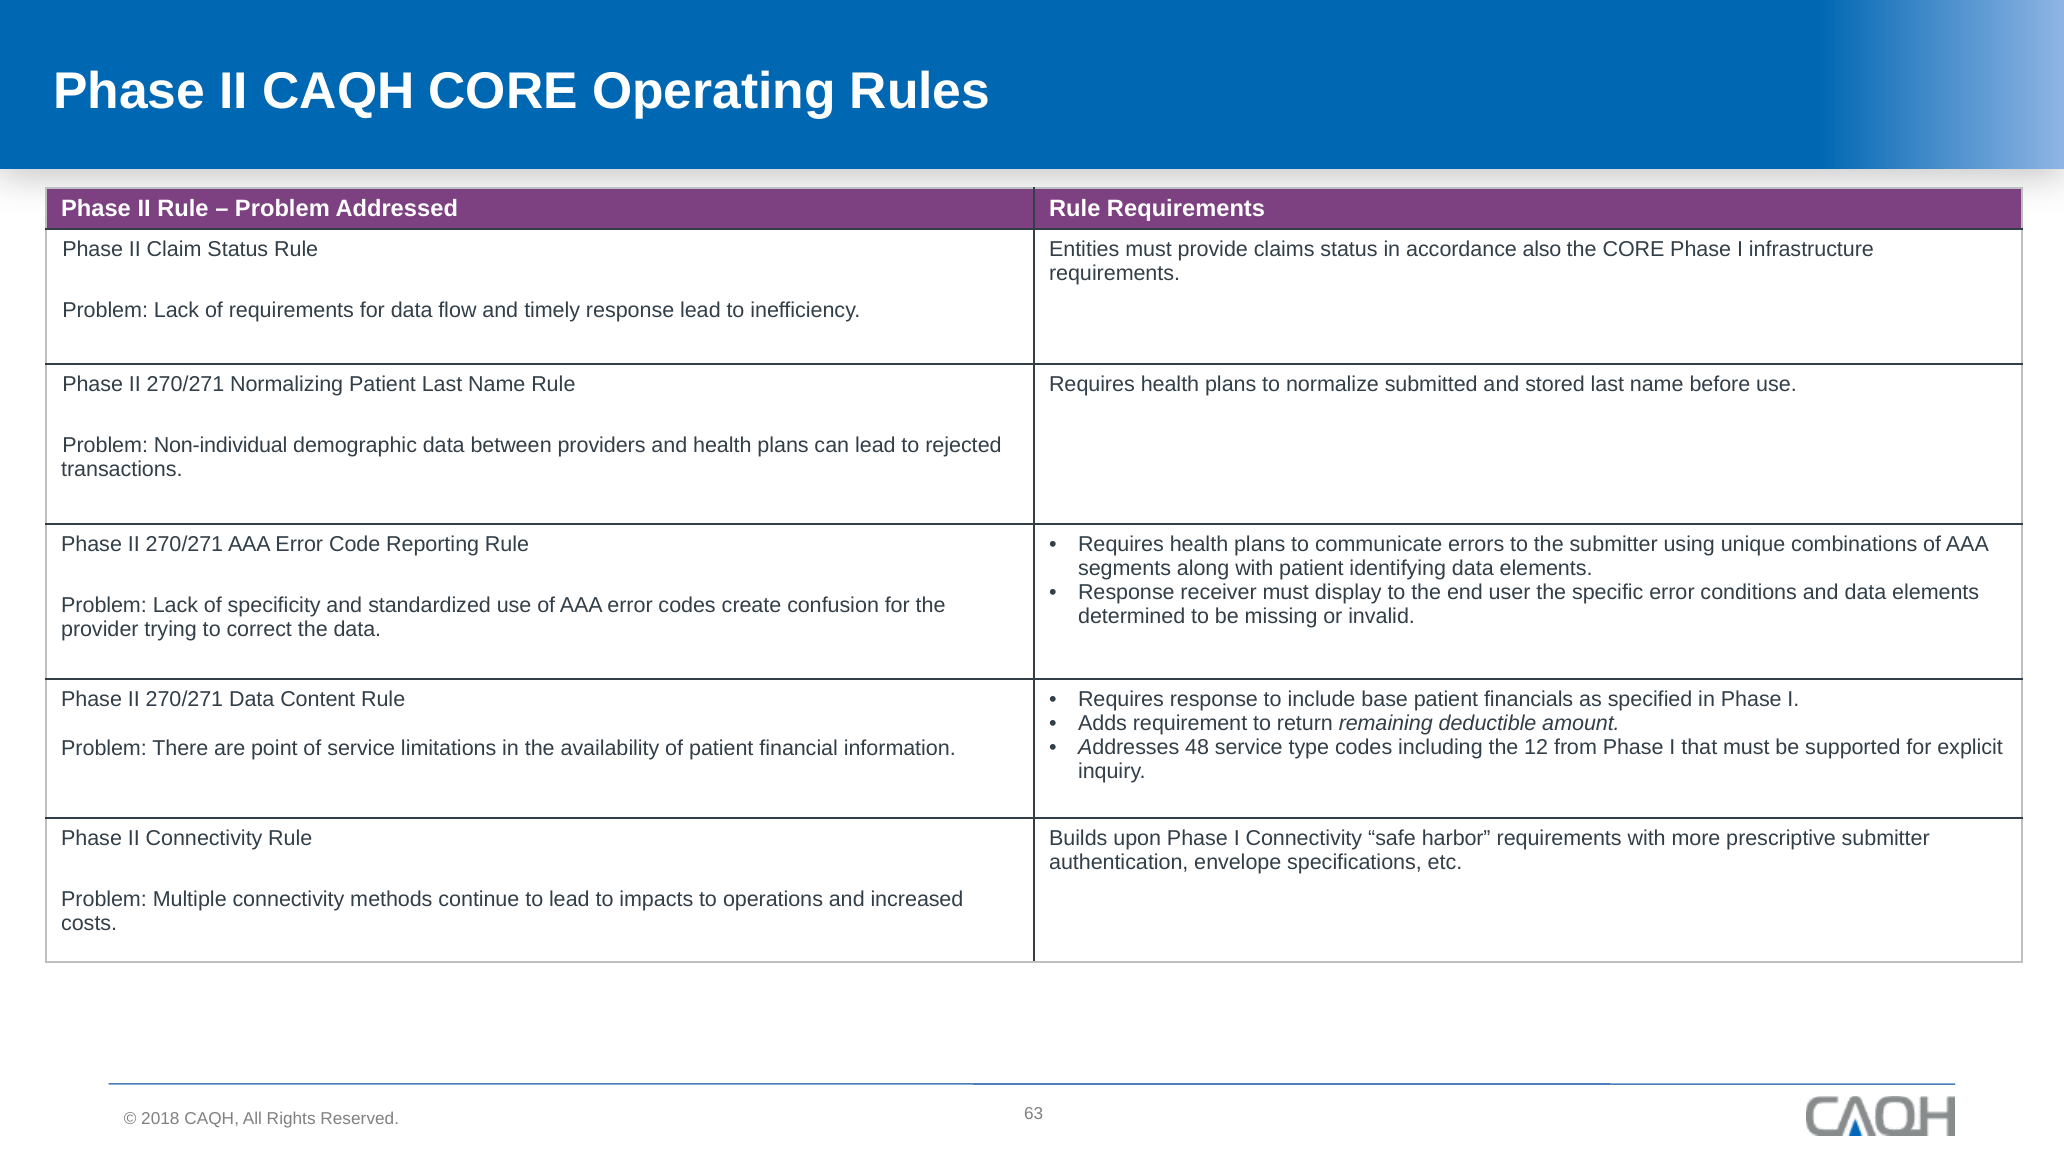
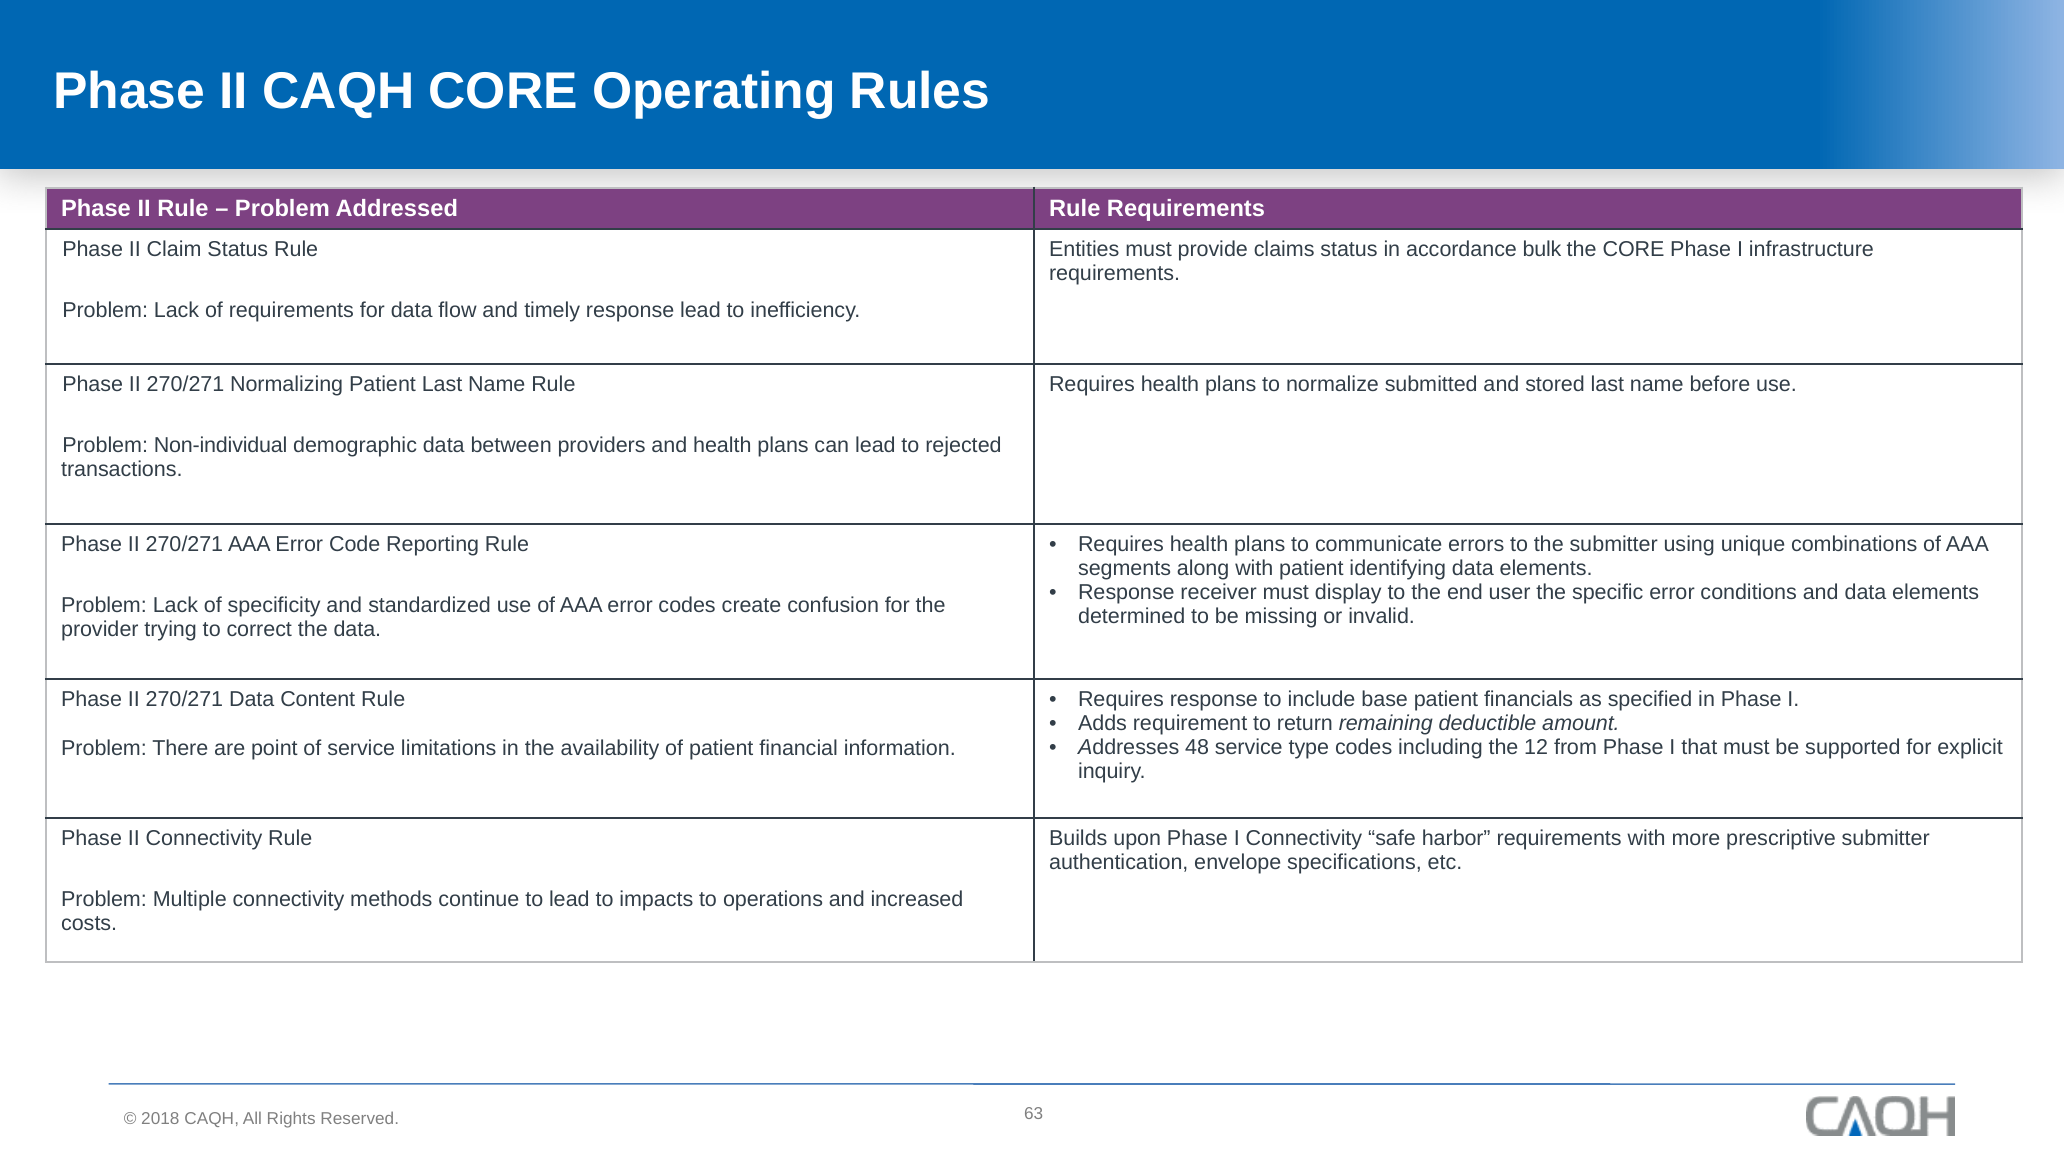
also: also -> bulk
